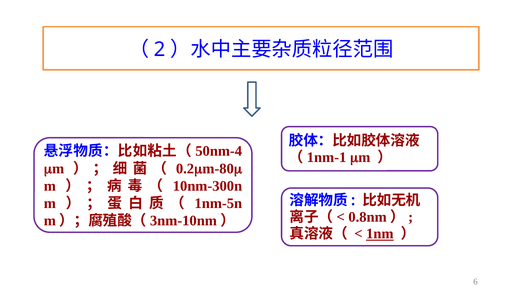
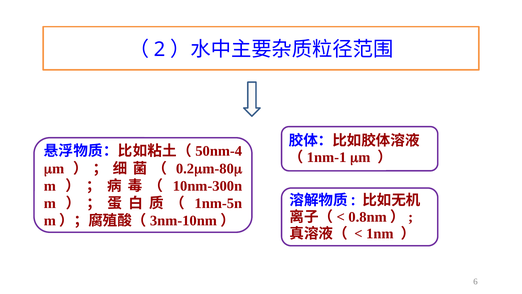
1nm underline: present -> none
